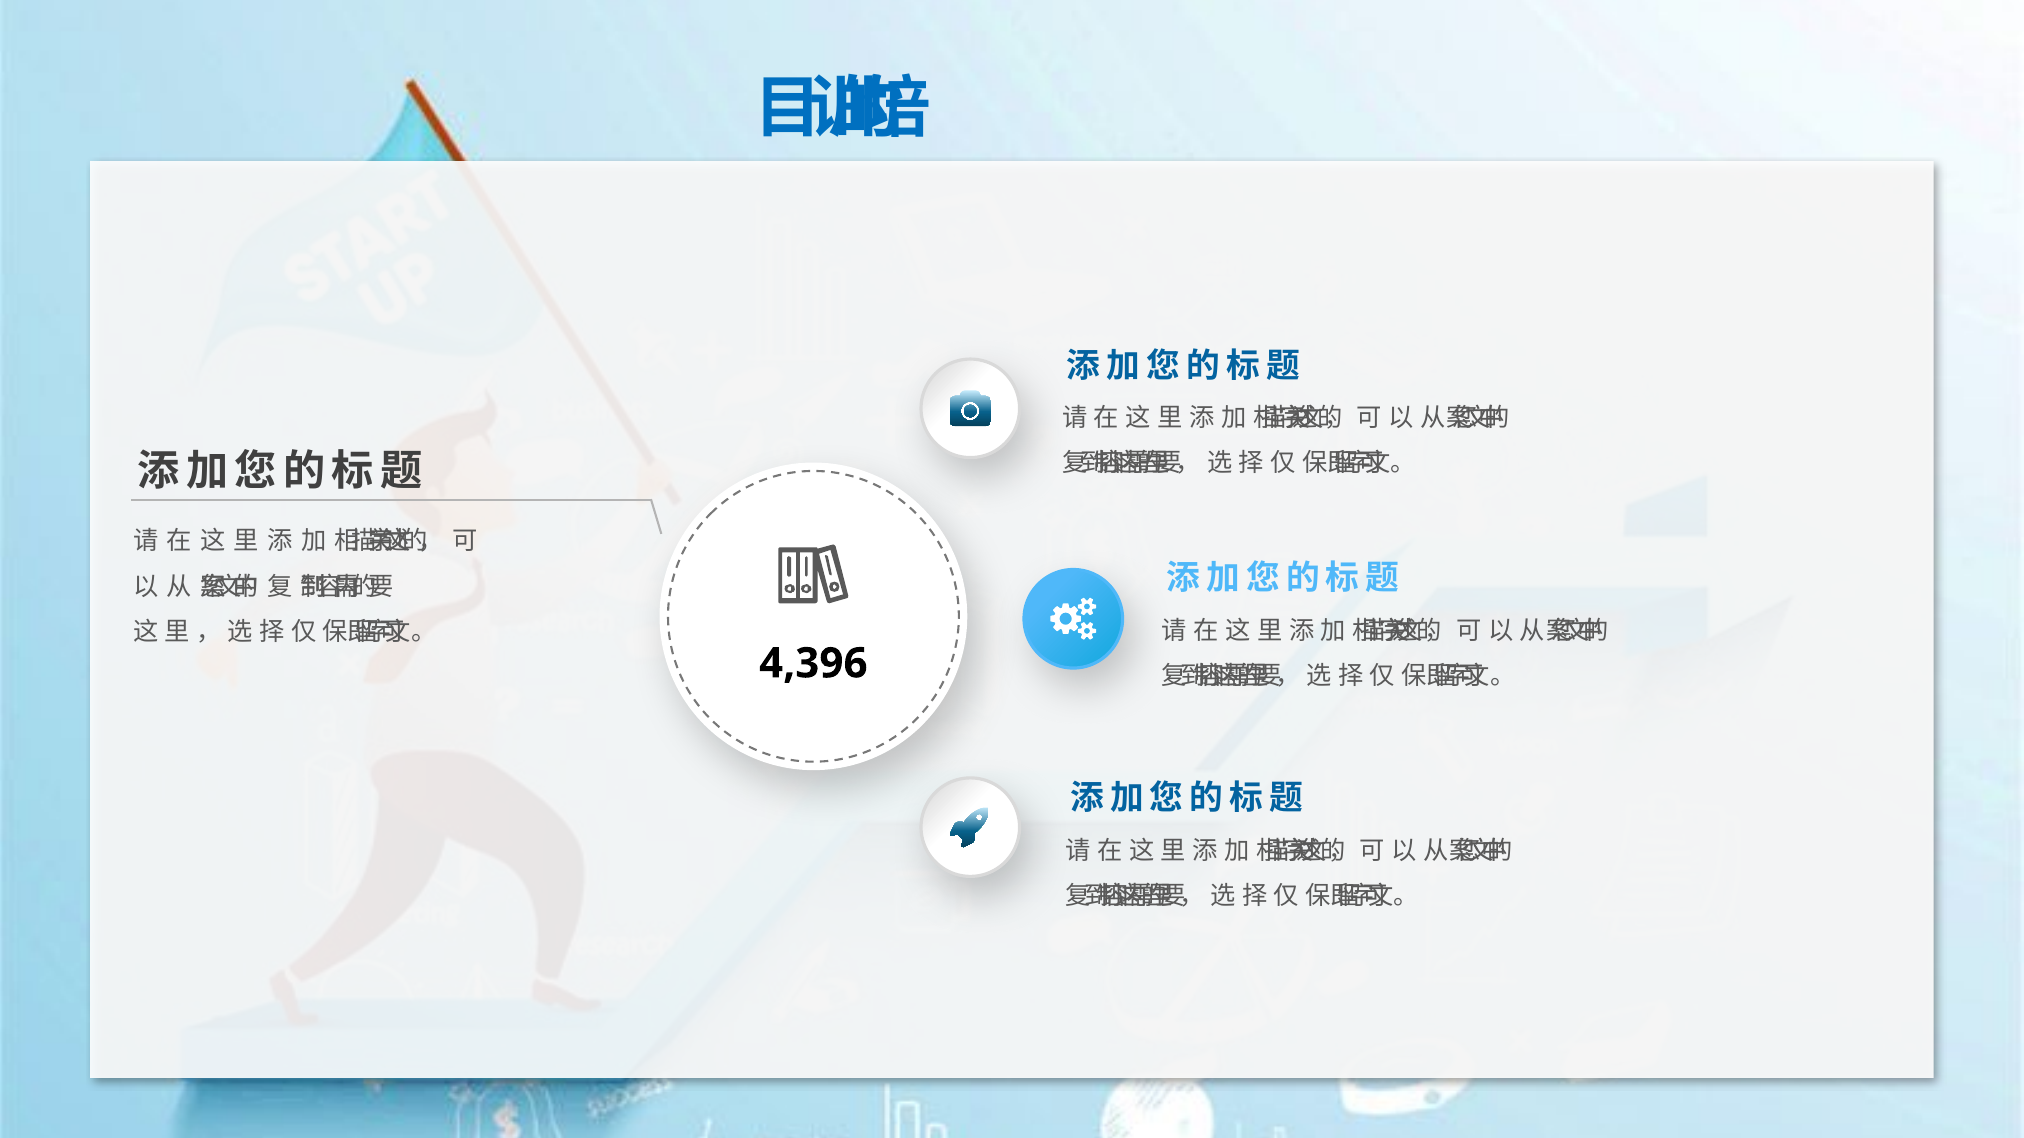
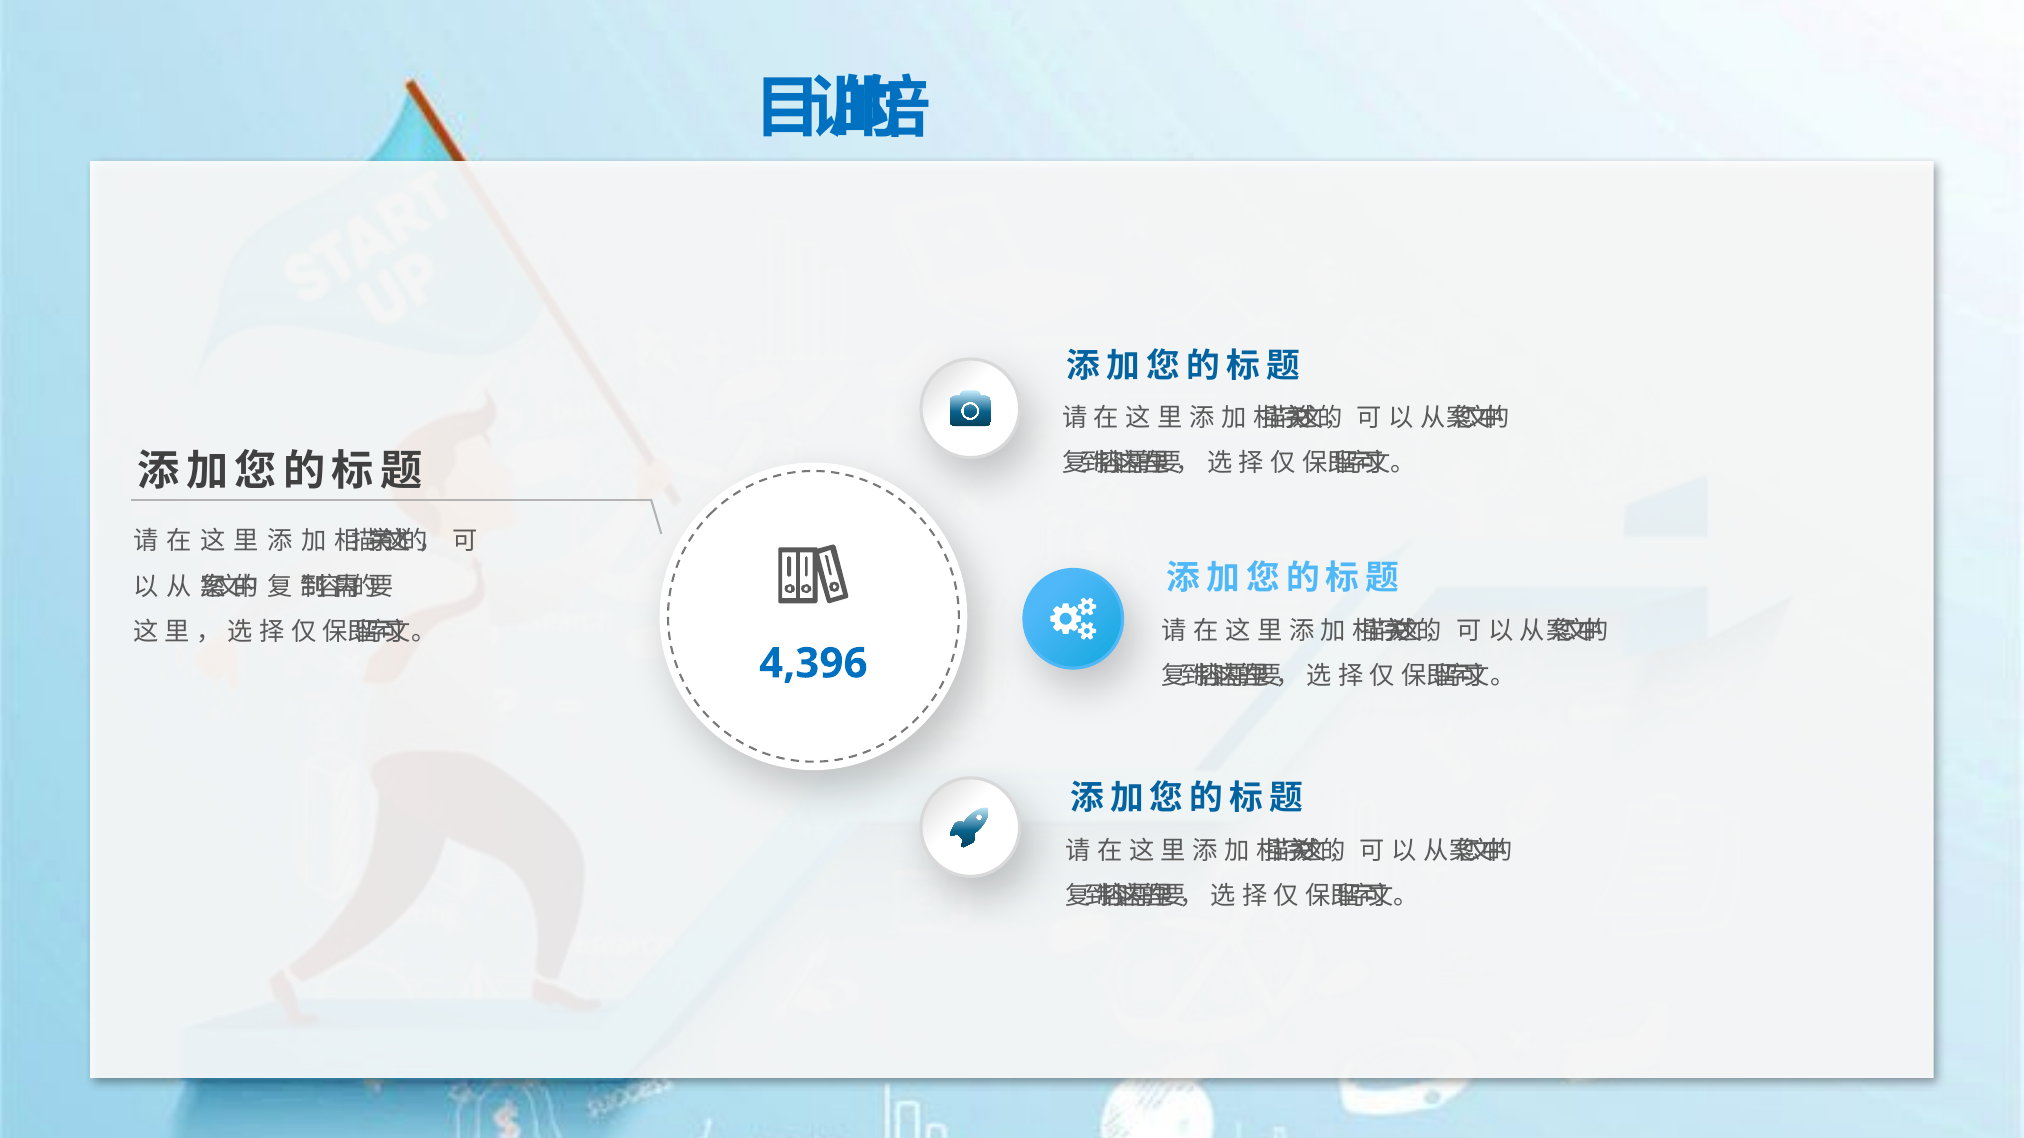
4,396 colour: black -> blue
